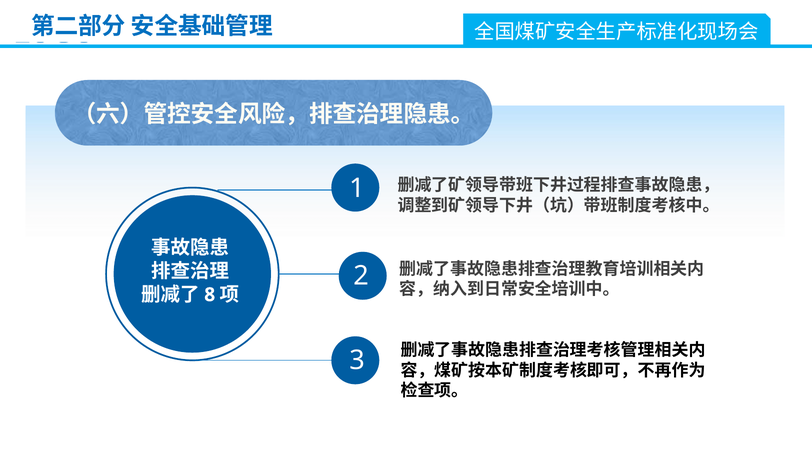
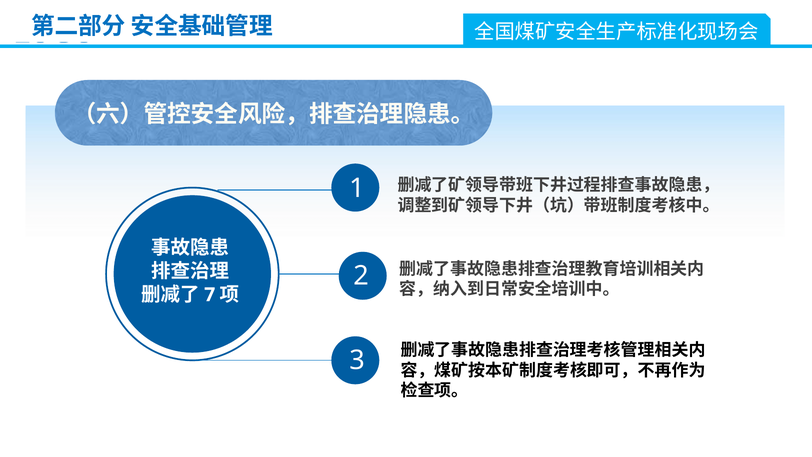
8: 8 -> 7
